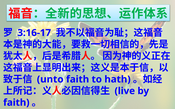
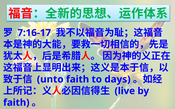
3:16-17: 3:16-17 -> 7:16-17
hath: hath -> days
